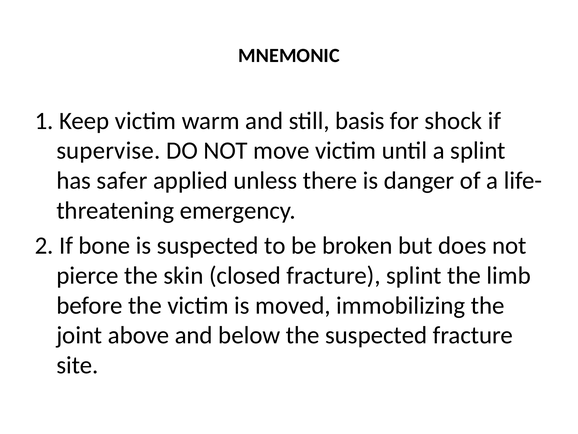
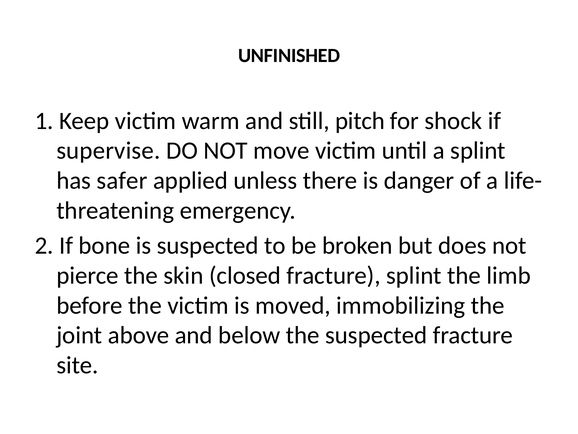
MNEMONIC: MNEMONIC -> UNFINISHED
basis: basis -> pitch
